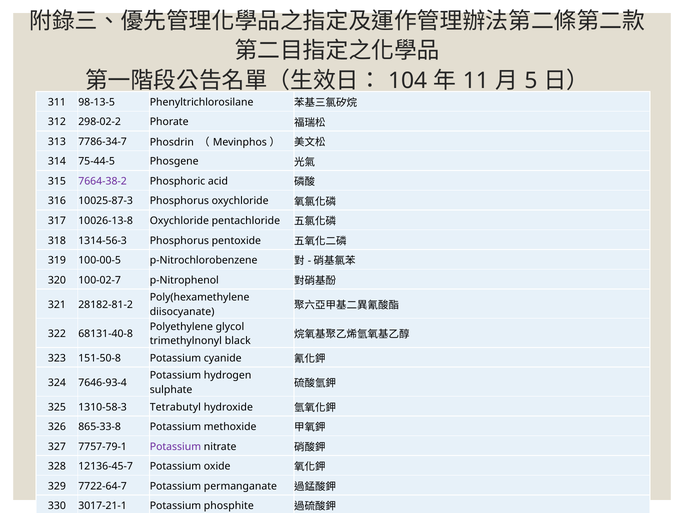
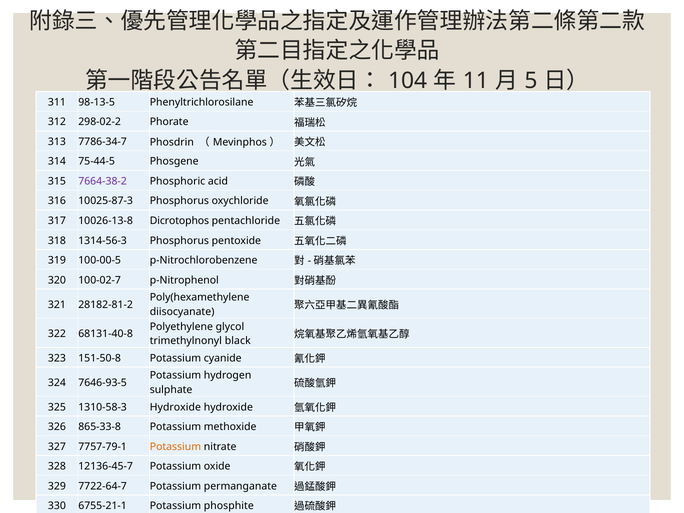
10026-13-8 Oxychloride: Oxychloride -> Dicrotophos
7646-93-4: 7646-93-4 -> 7646-93-5
1310-58-3 Tetrabutyl: Tetrabutyl -> Hydroxide
Potassium at (175, 447) colour: purple -> orange
3017-21-1: 3017-21-1 -> 6755-21-1
